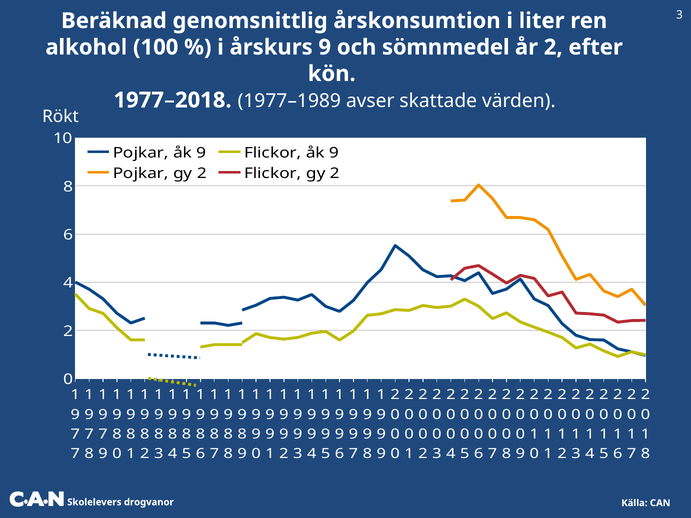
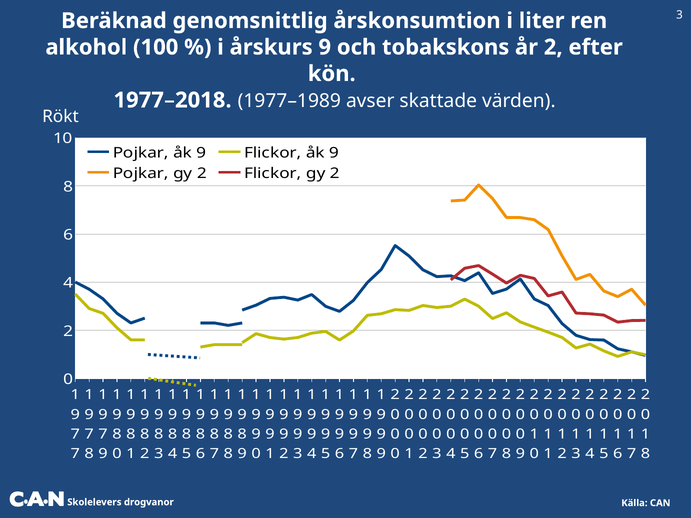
sömnmedel: sömnmedel -> tobakskons
